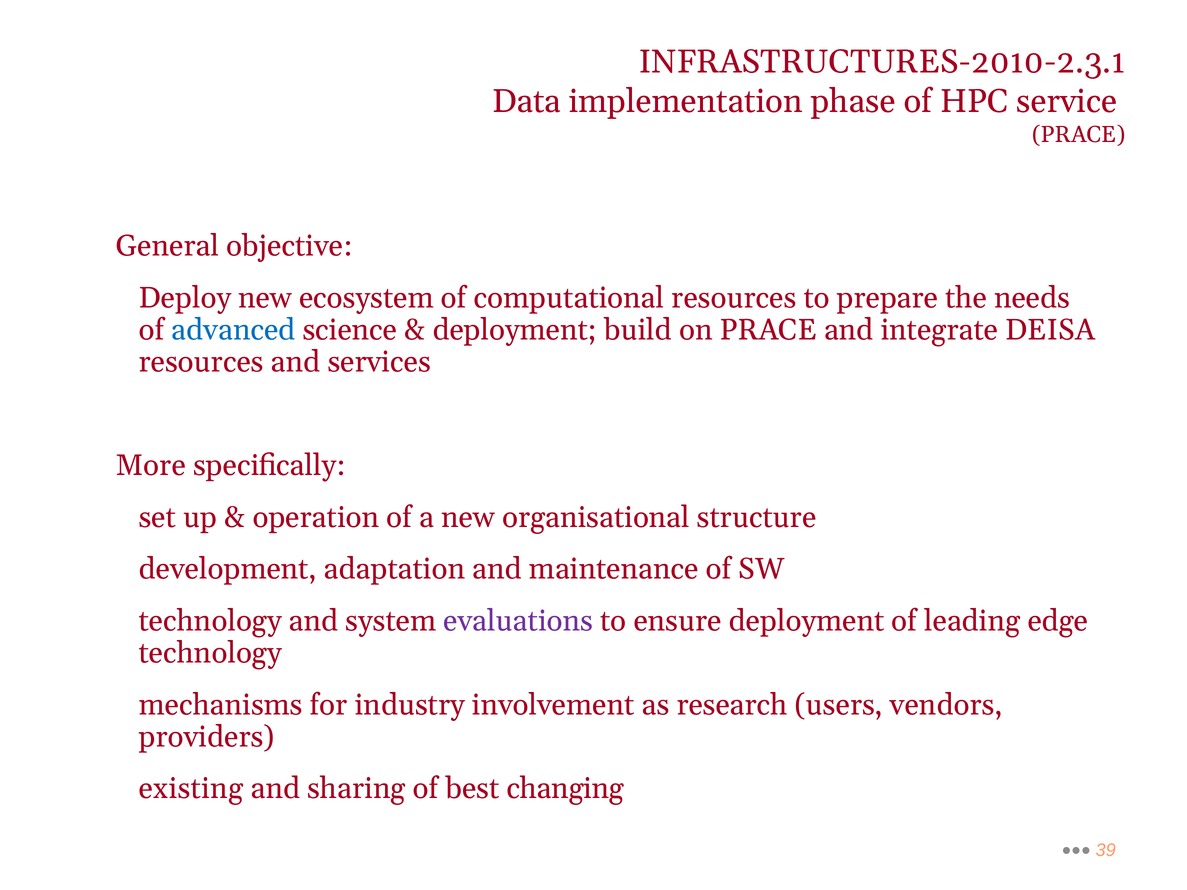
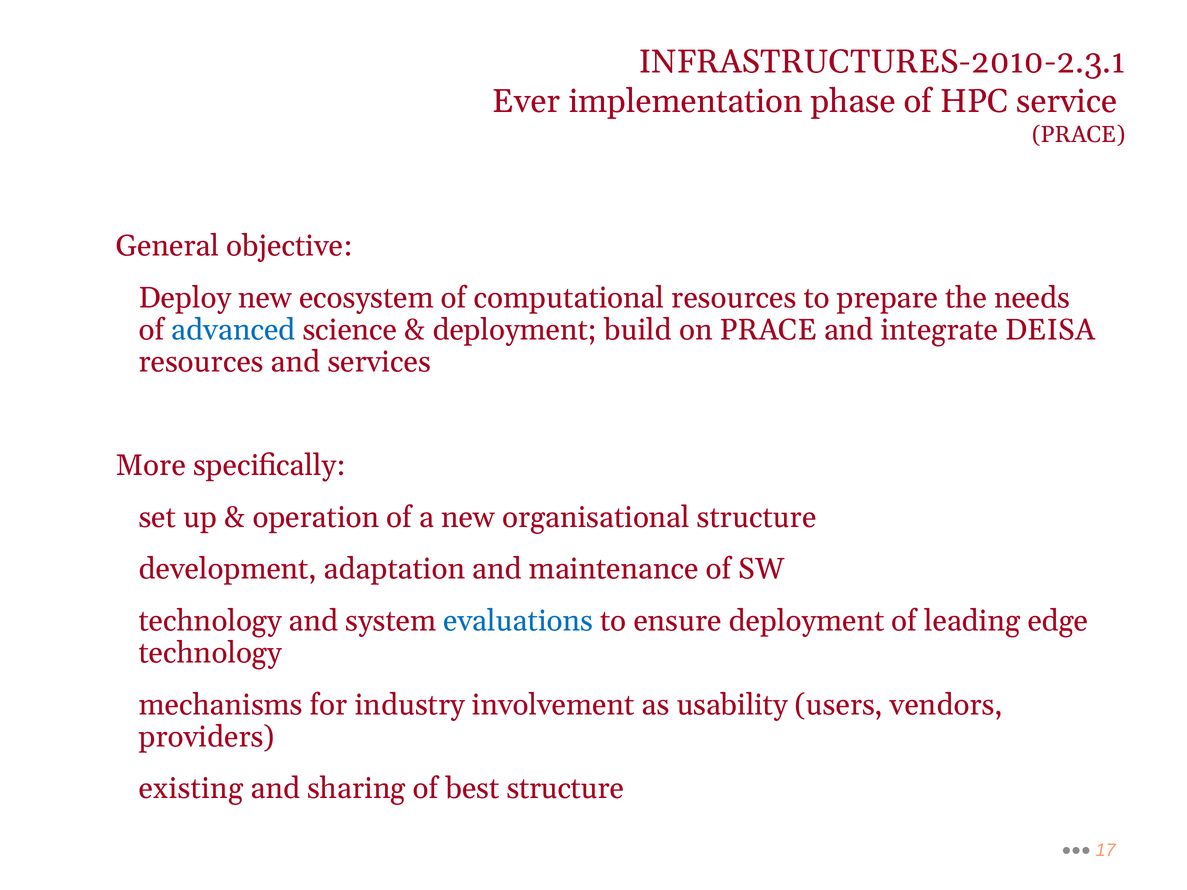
Data: Data -> Ever
evaluations colour: purple -> blue
research: research -> usability
best changing: changing -> structure
39: 39 -> 17
